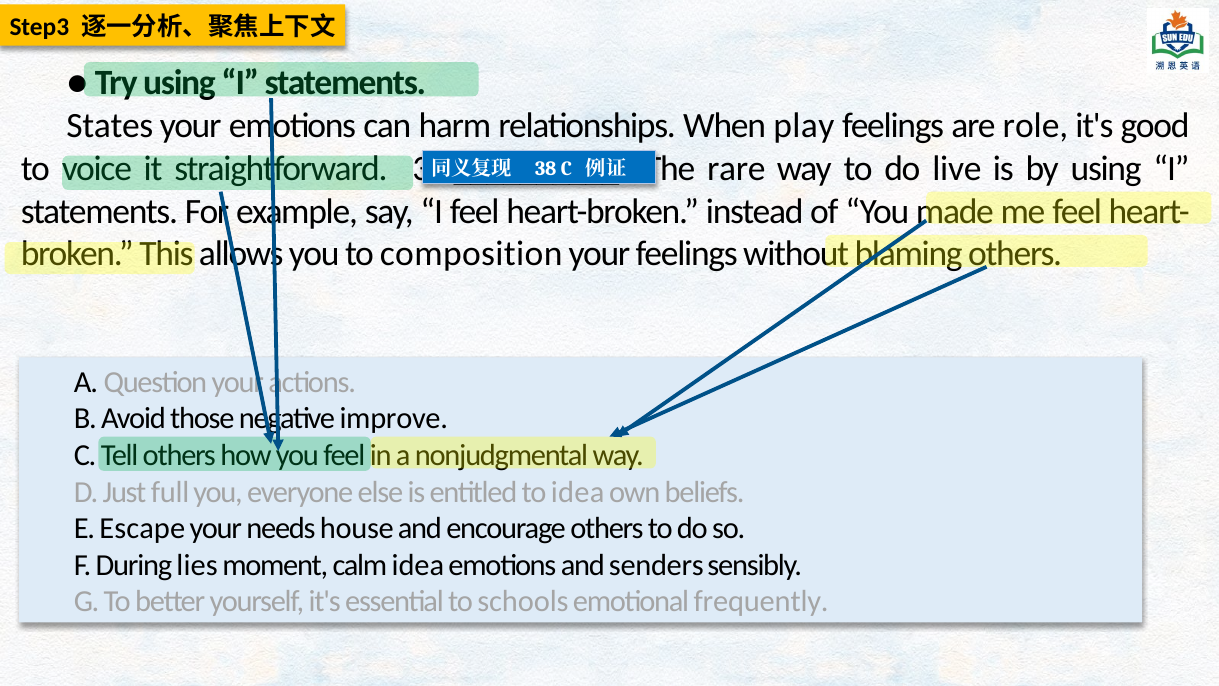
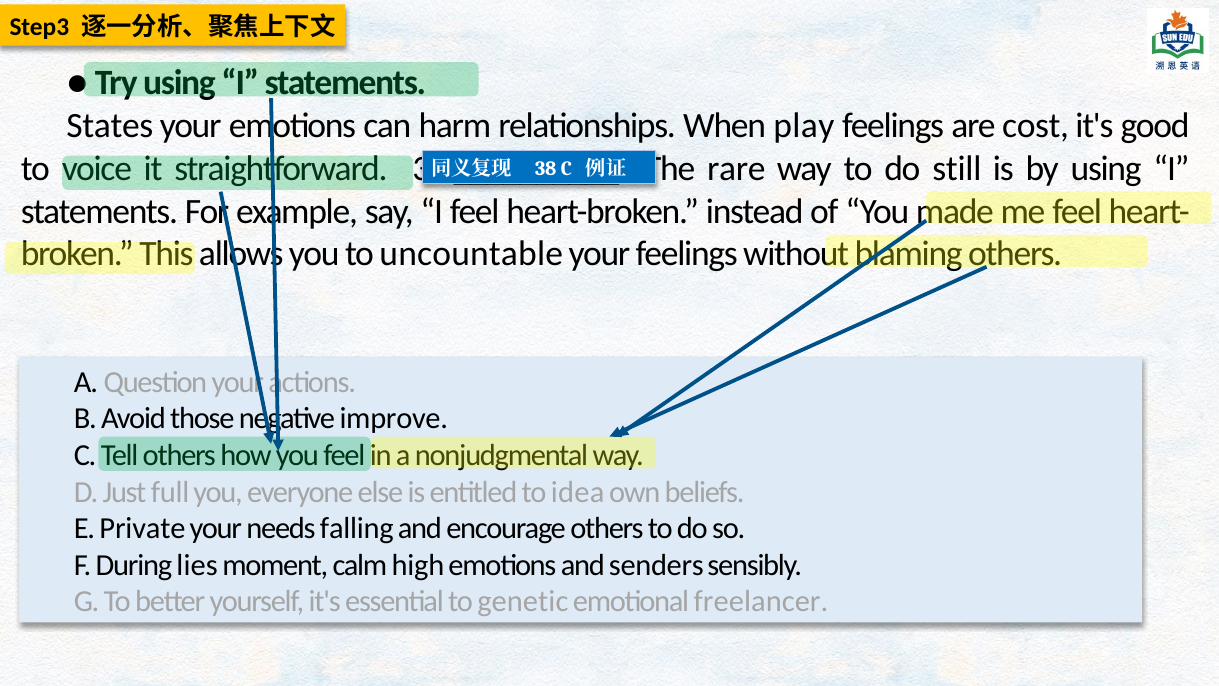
role: role -> cost
live: live -> still
composition: composition -> uncountable
Escape: Escape -> Private
house: house -> falling
calm idea: idea -> high
schools: schools -> genetic
frequently: frequently -> freelancer
